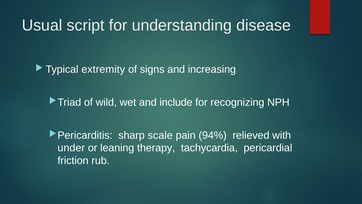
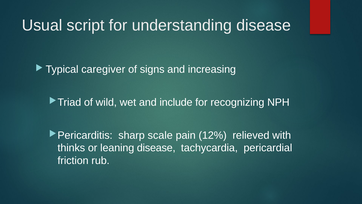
extremity: extremity -> caregiver
94%: 94% -> 12%
under: under -> thinks
leaning therapy: therapy -> disease
